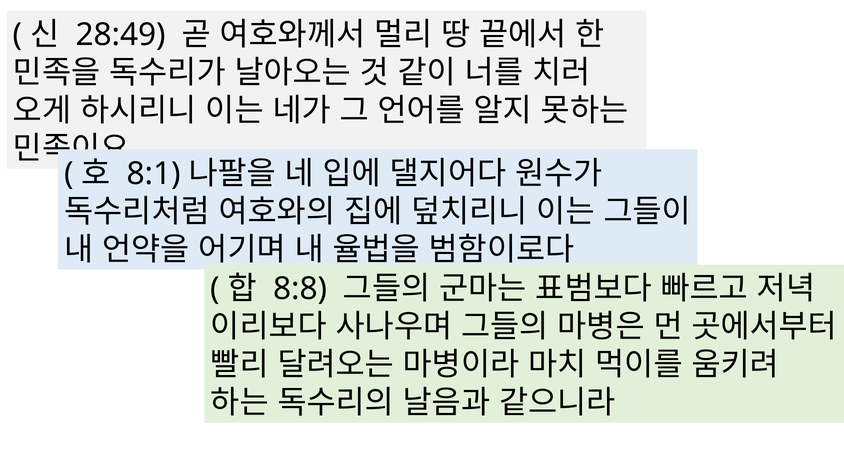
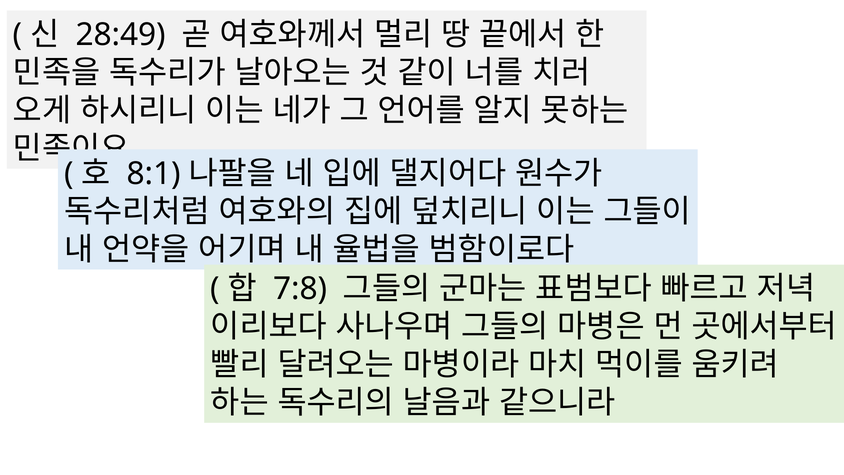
8:8: 8:8 -> 7:8
